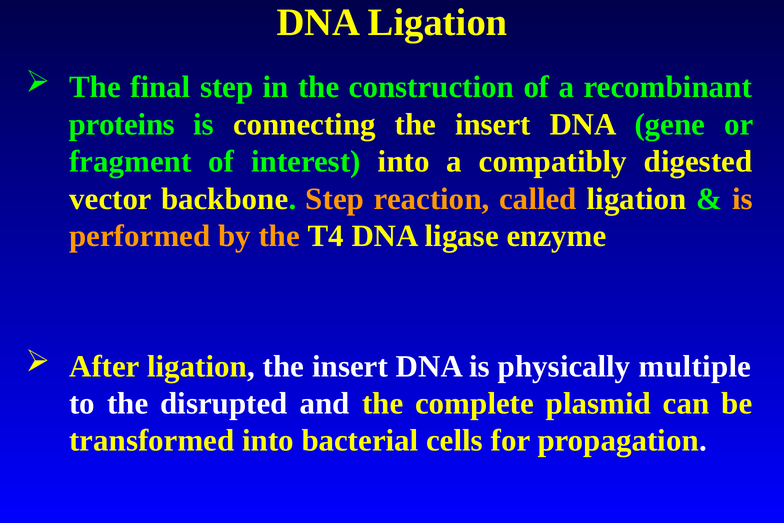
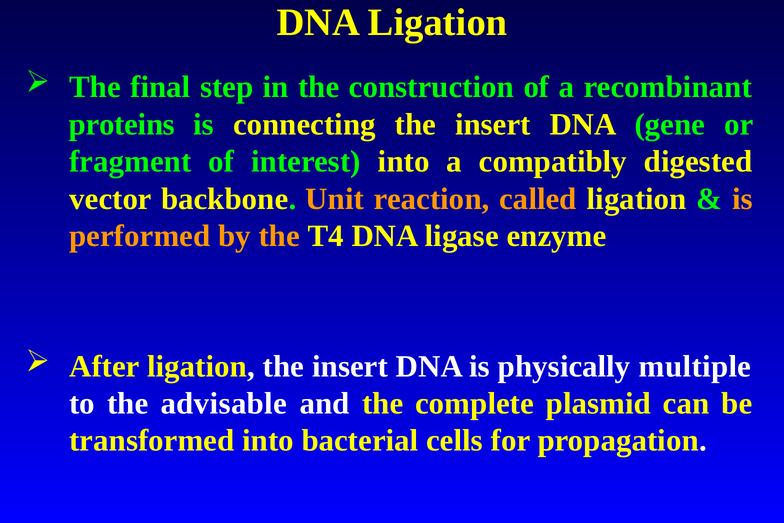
backbone Step: Step -> Unit
disrupted: disrupted -> advisable
